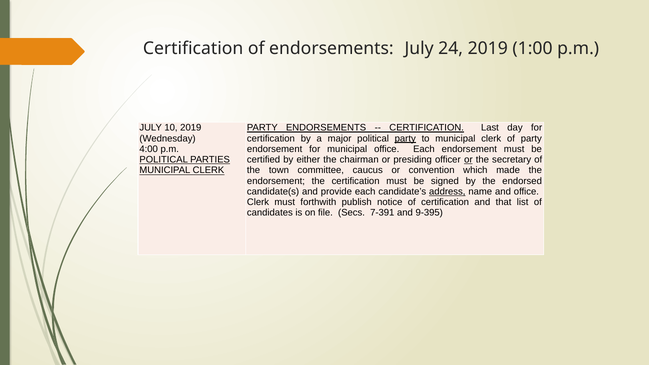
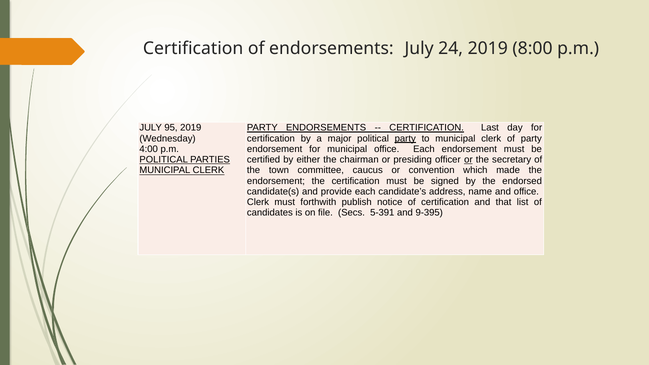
1:00: 1:00 -> 8:00
10: 10 -> 95
address underline: present -> none
7-391: 7-391 -> 5-391
